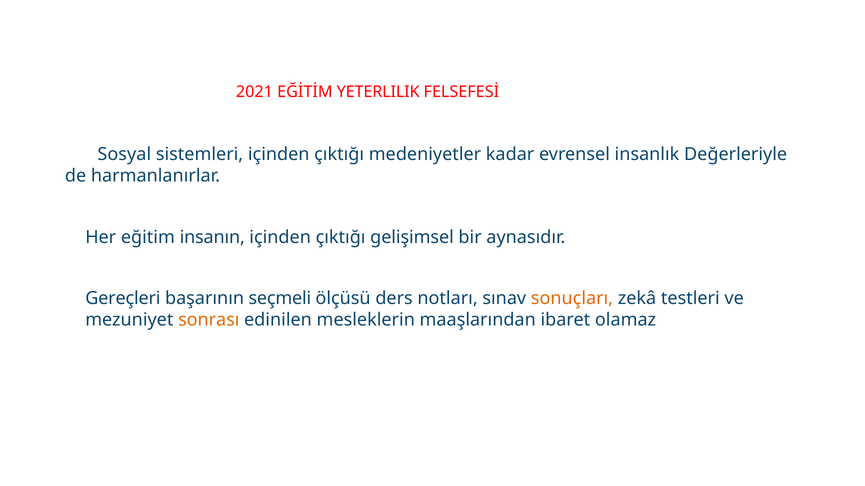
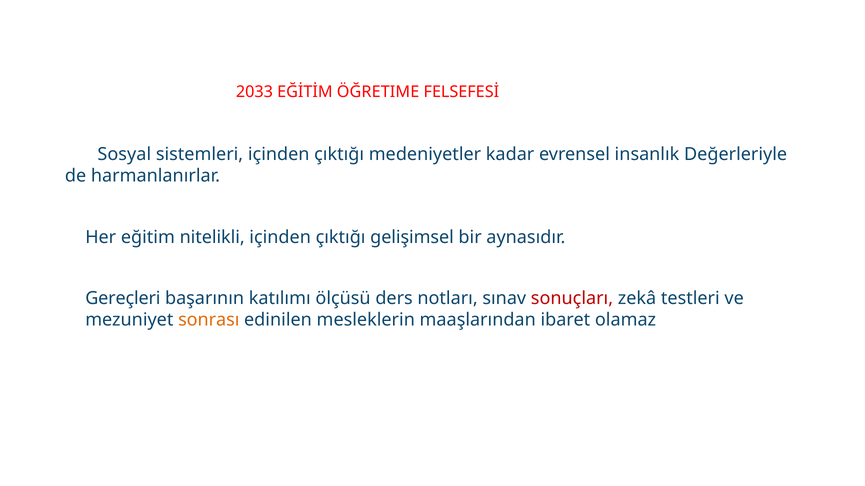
2021: 2021 -> 2033
YETERLILIK: YETERLILIK -> ÖĞRETIME
insanın: insanın -> nitelikli
seçmeli: seçmeli -> katılımı
sonuçları colour: orange -> red
